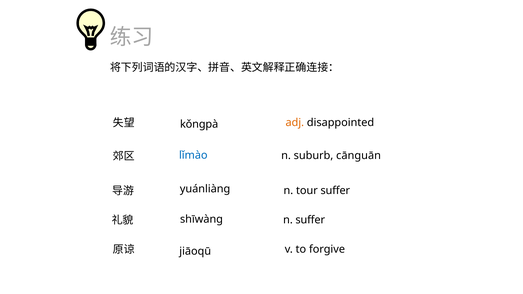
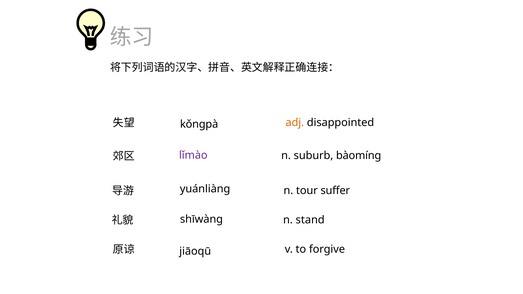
lǐmào colour: blue -> purple
cānguān: cānguān -> bàomíng
n suffer: suffer -> stand
